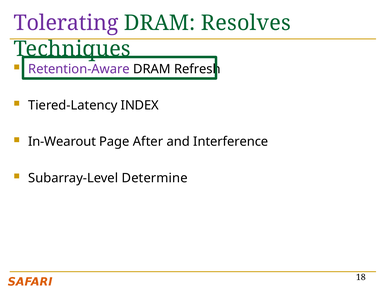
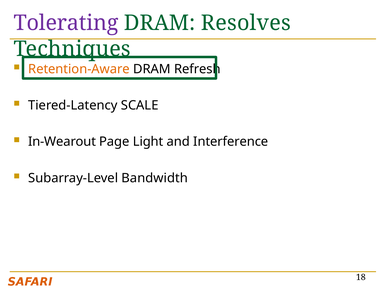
Retention-Aware colour: purple -> orange
INDEX: INDEX -> SCALE
After: After -> Light
Determine: Determine -> Bandwidth
